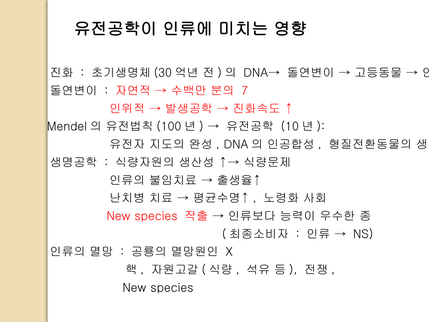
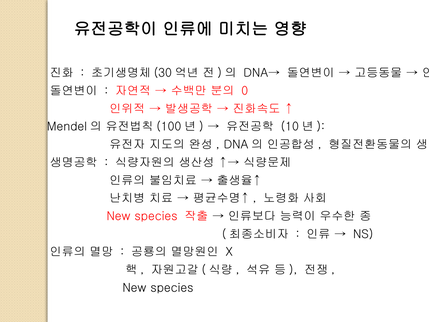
7: 7 -> 0
